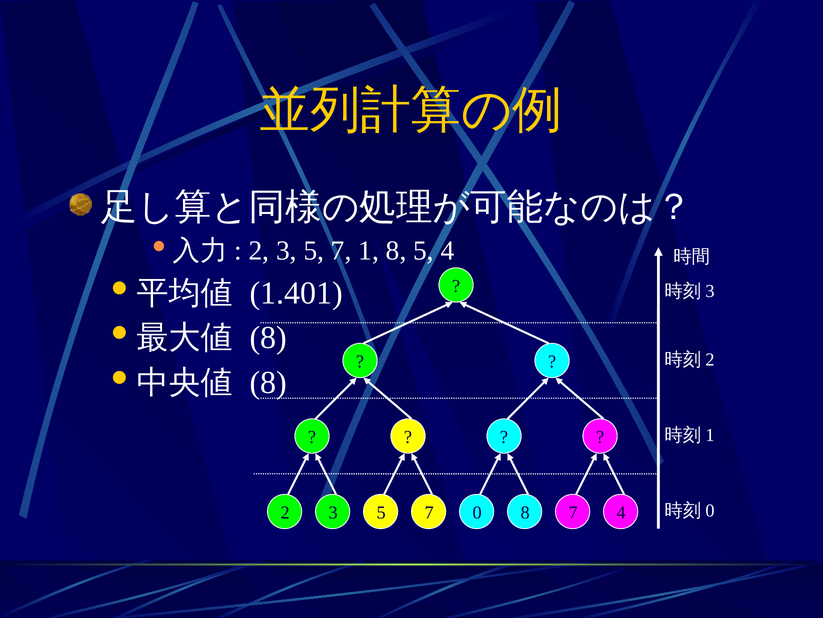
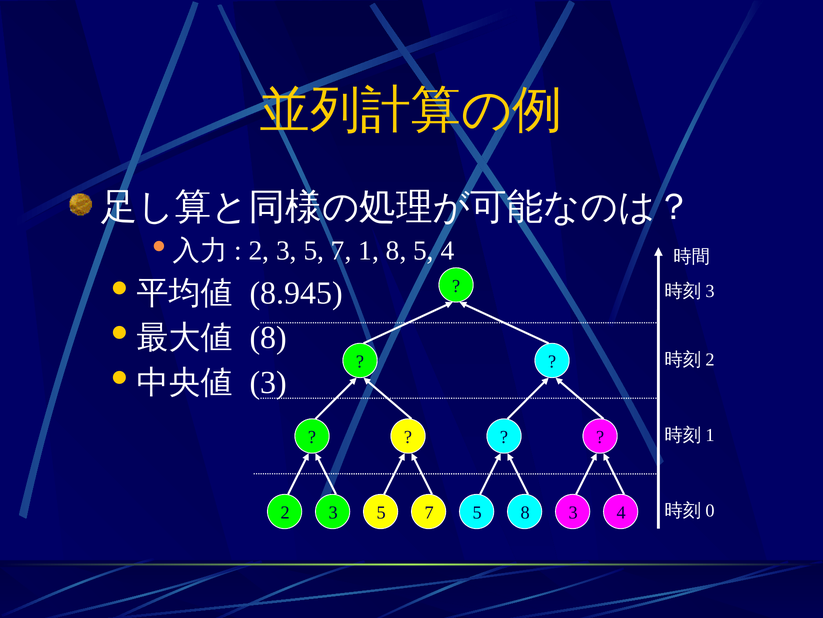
1.401: 1.401 -> 8.945
8 at (268, 382): 8 -> 3
7 0: 0 -> 5
8 7: 7 -> 3
